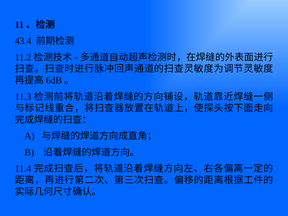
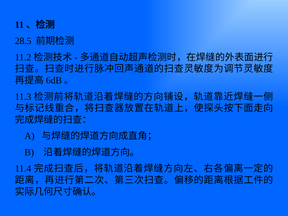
43.4: 43.4 -> 28.5
